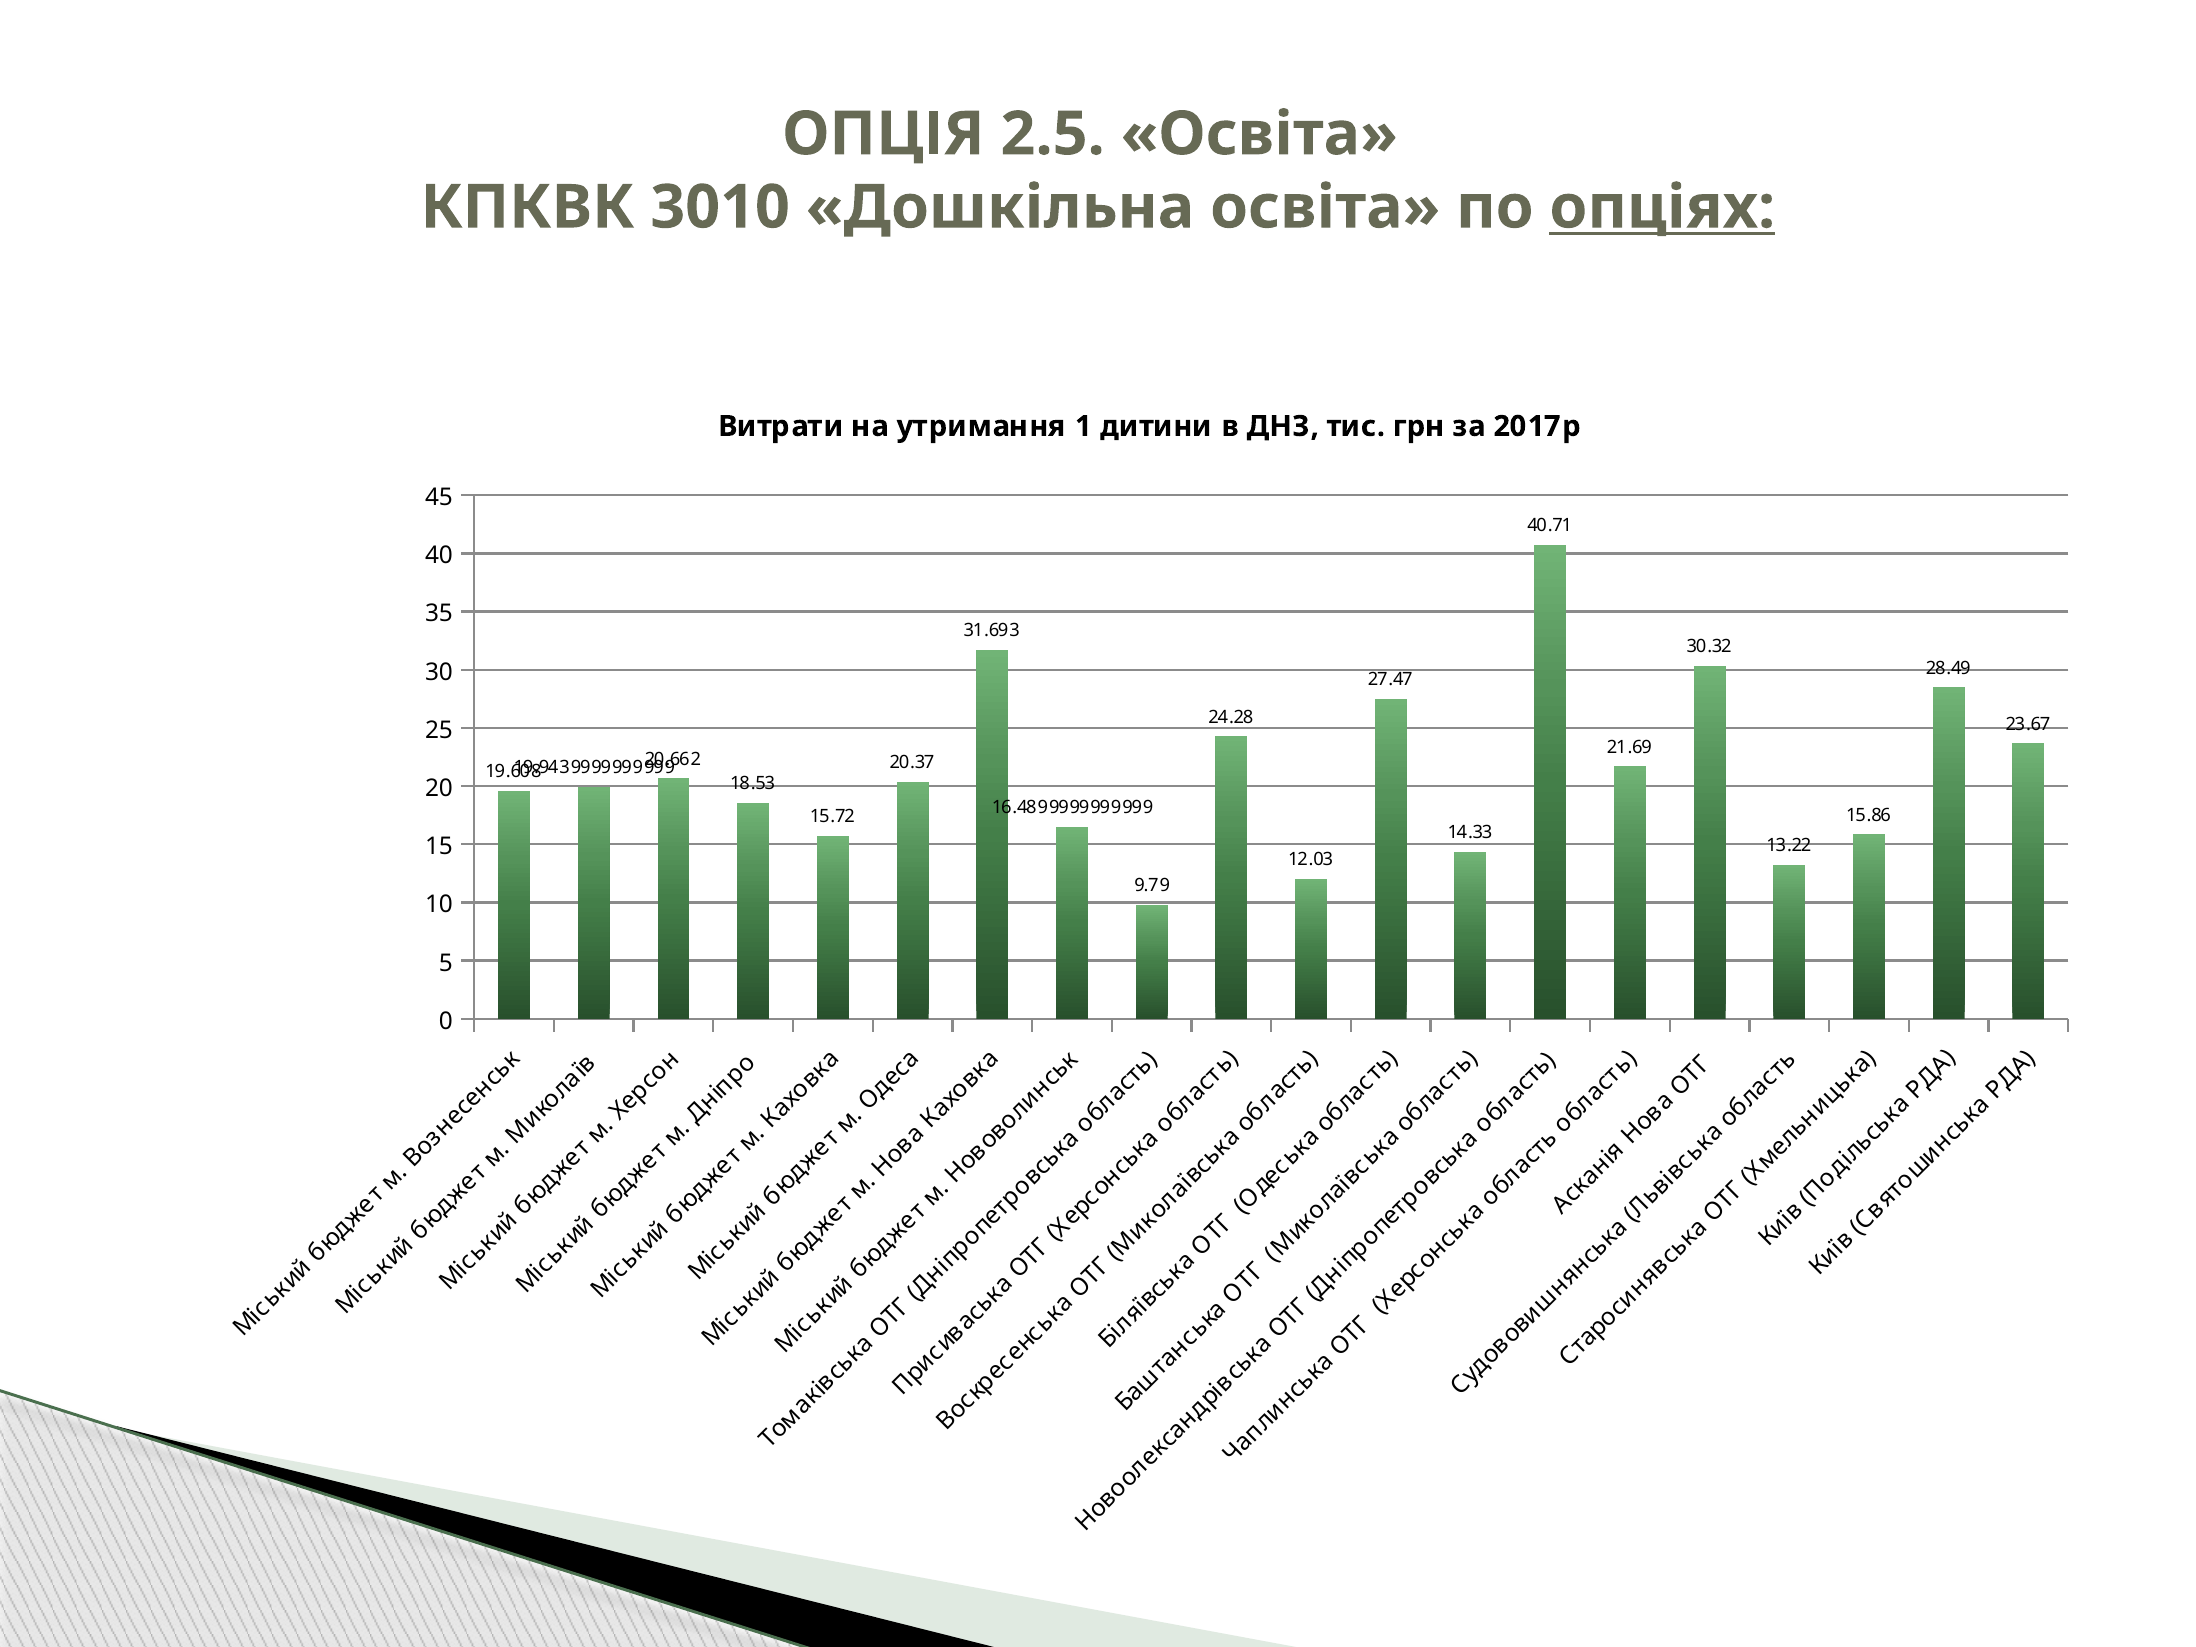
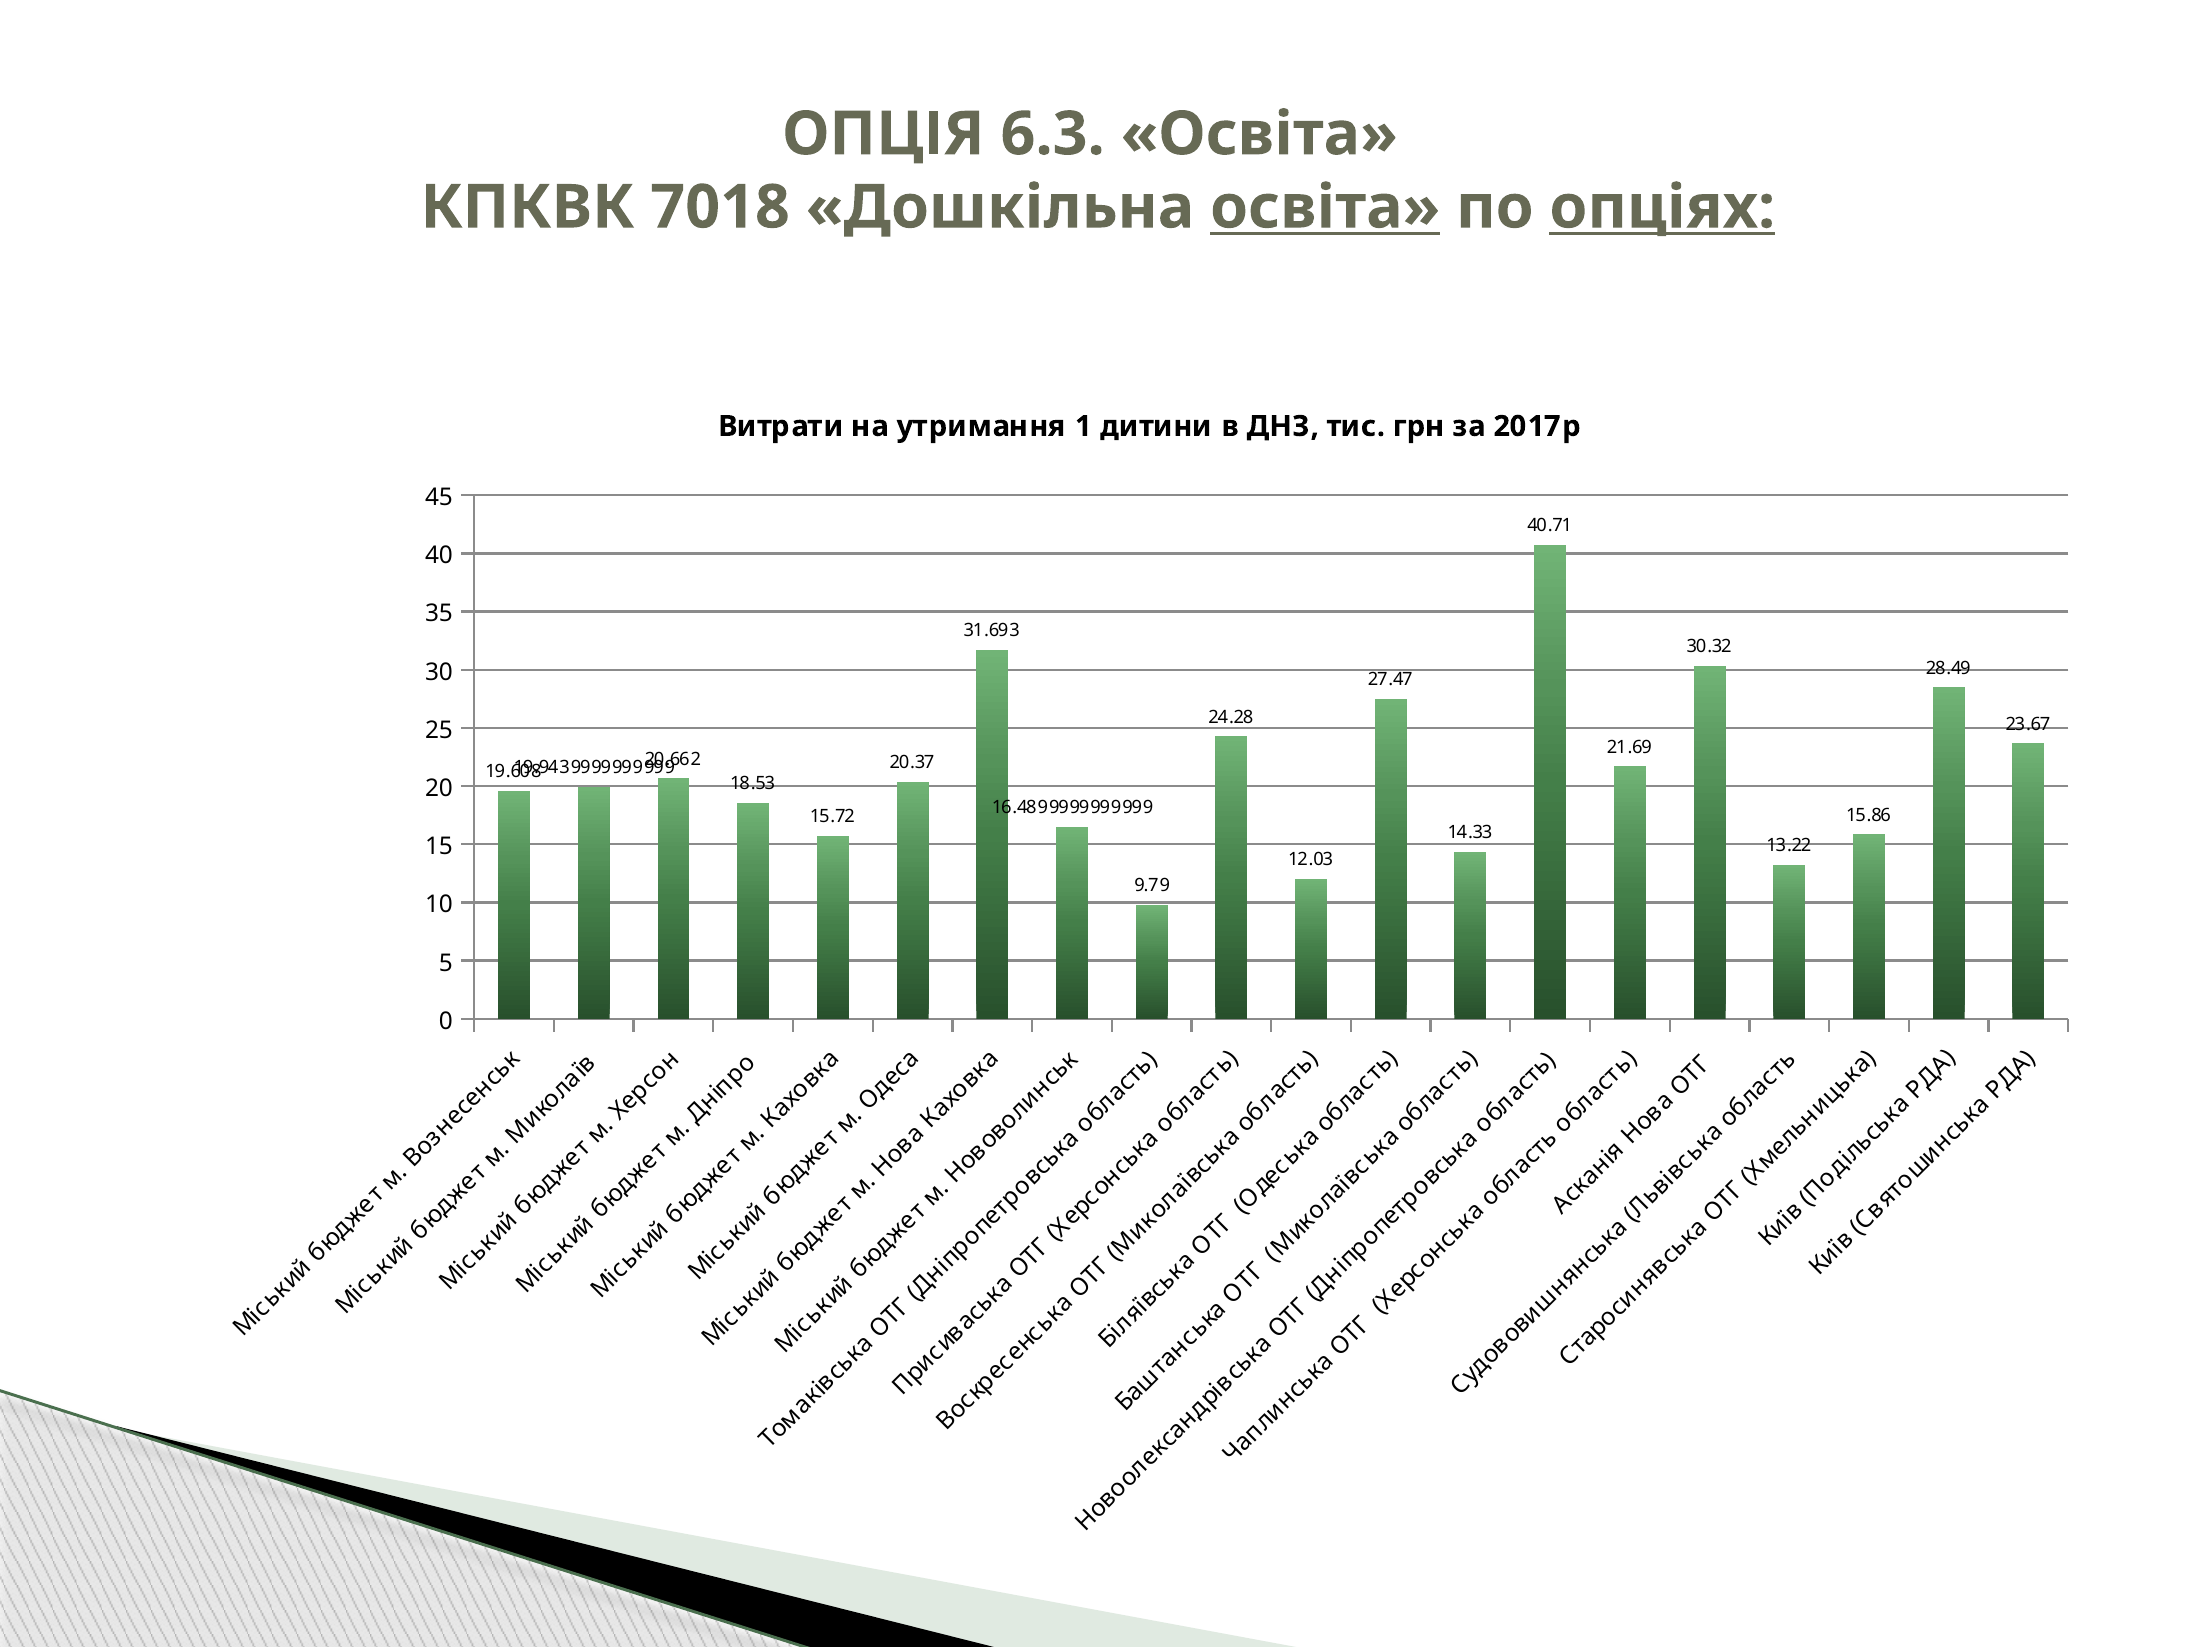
2.5: 2.5 -> 6.3
3010: 3010 -> 7018
освіта at (1325, 207) underline: none -> present
